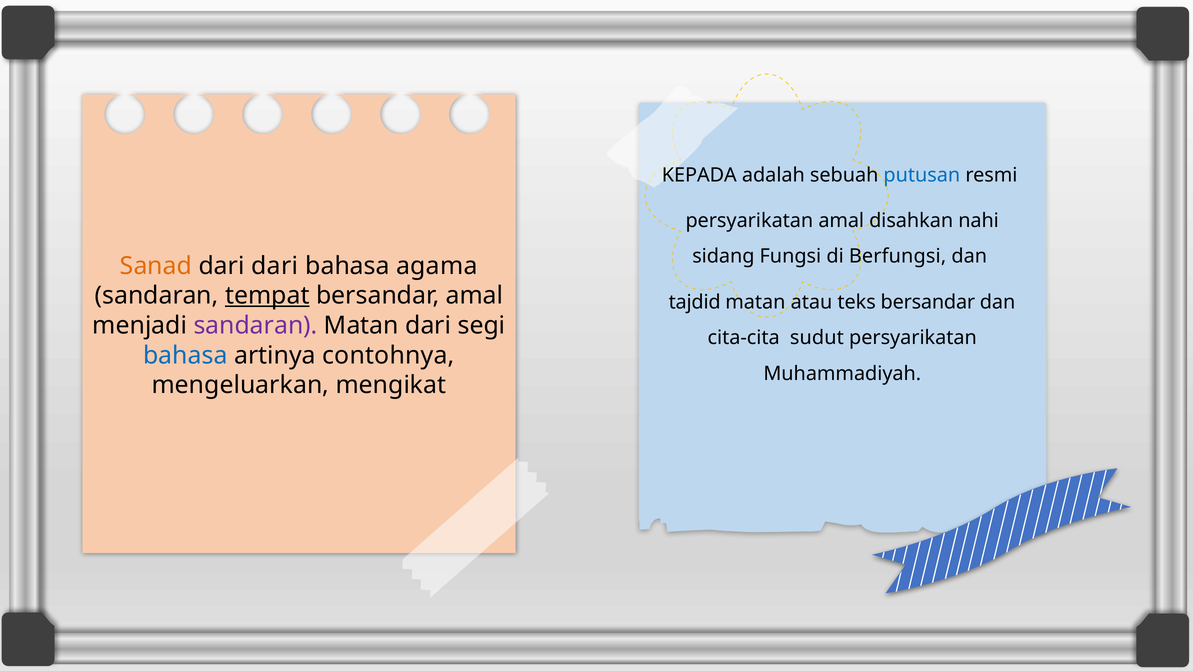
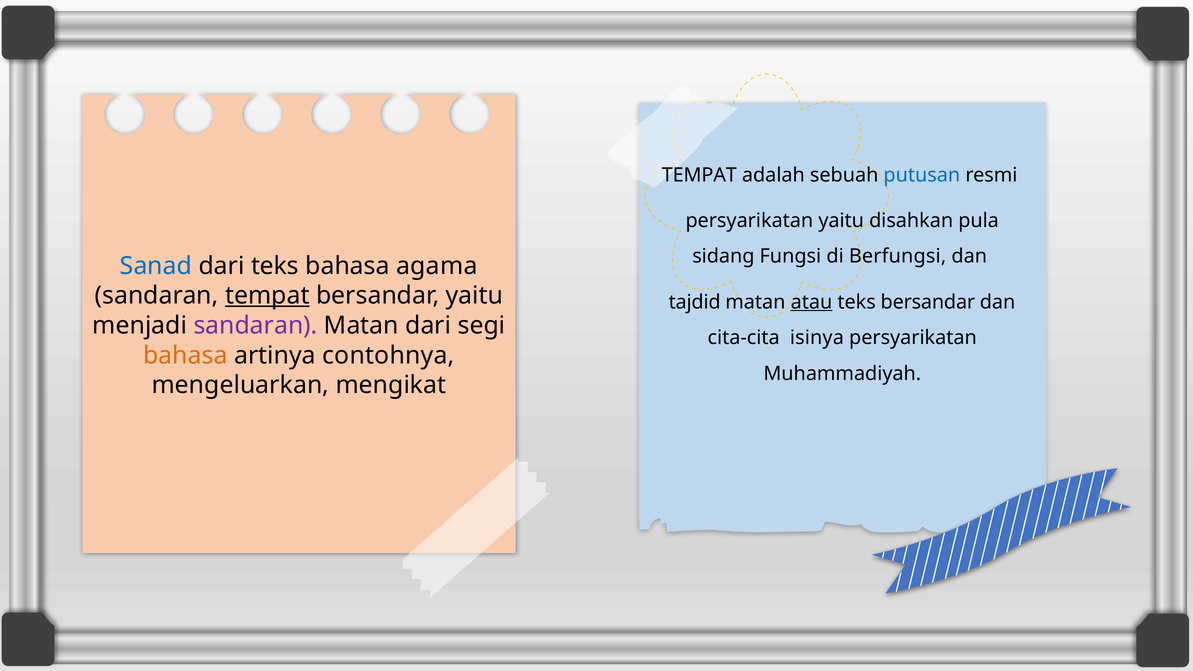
KEPADA at (699, 175): KEPADA -> TEMPAT
persyarikatan amal: amal -> yaitu
nahi: nahi -> pula
Sanad colour: orange -> blue
dari dari: dari -> teks
bersandar amal: amal -> yaitu
atau underline: none -> present
sudut: sudut -> isinya
bahasa at (185, 355) colour: blue -> orange
